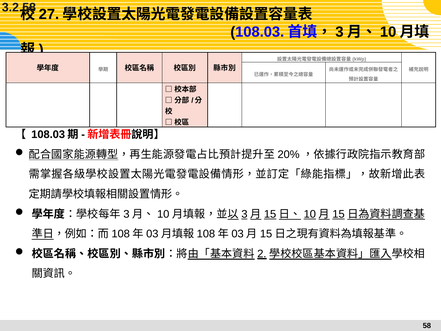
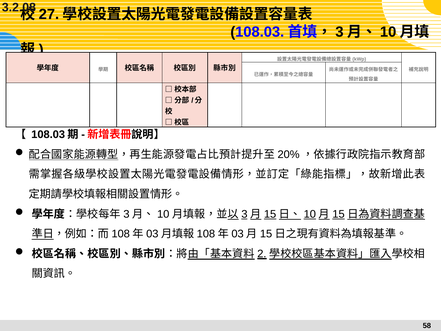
3.2.58: 3.2.58 -> 3.2.08
